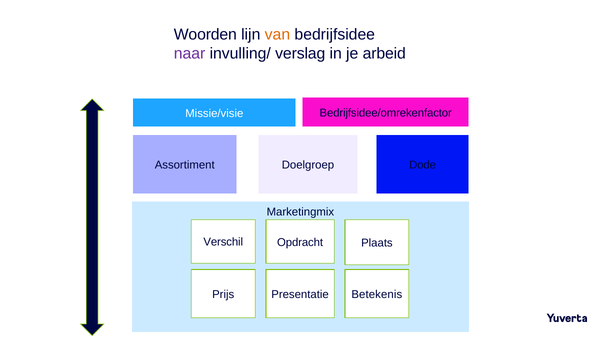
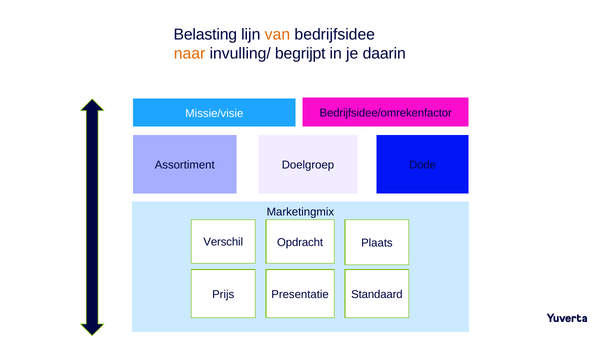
Woorden: Woorden -> Belasting
naar colour: purple -> orange
verslag: verslag -> begrijpt
arbeid: arbeid -> daarin
Betekenis: Betekenis -> Standaard
